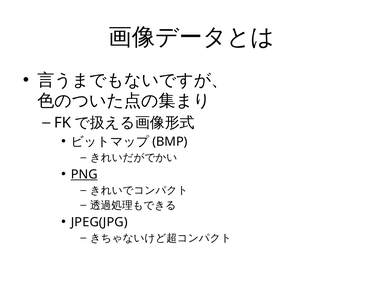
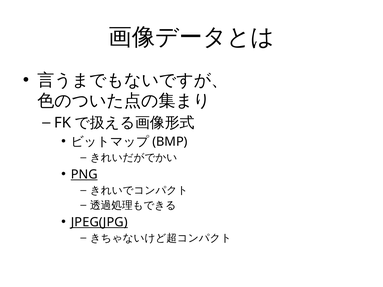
JPEG(JPG underline: none -> present
